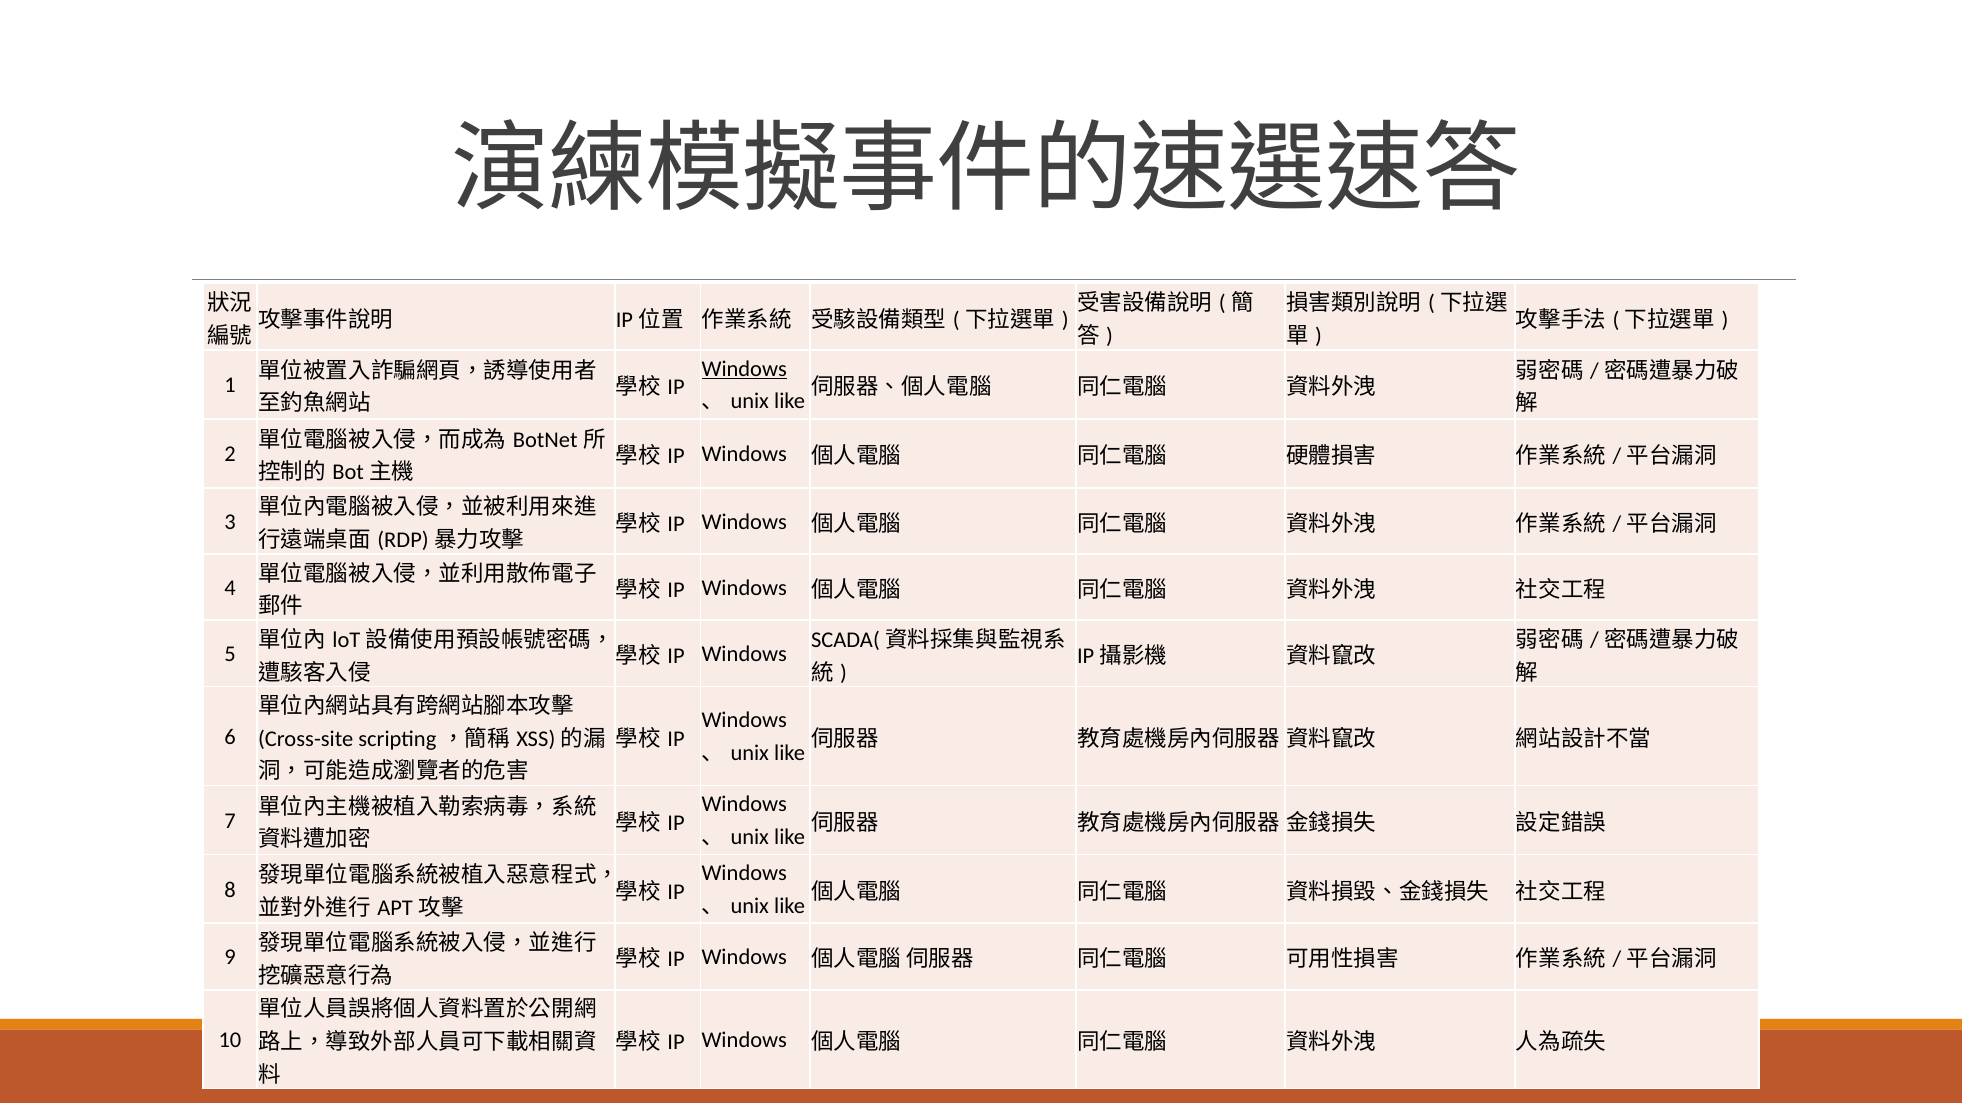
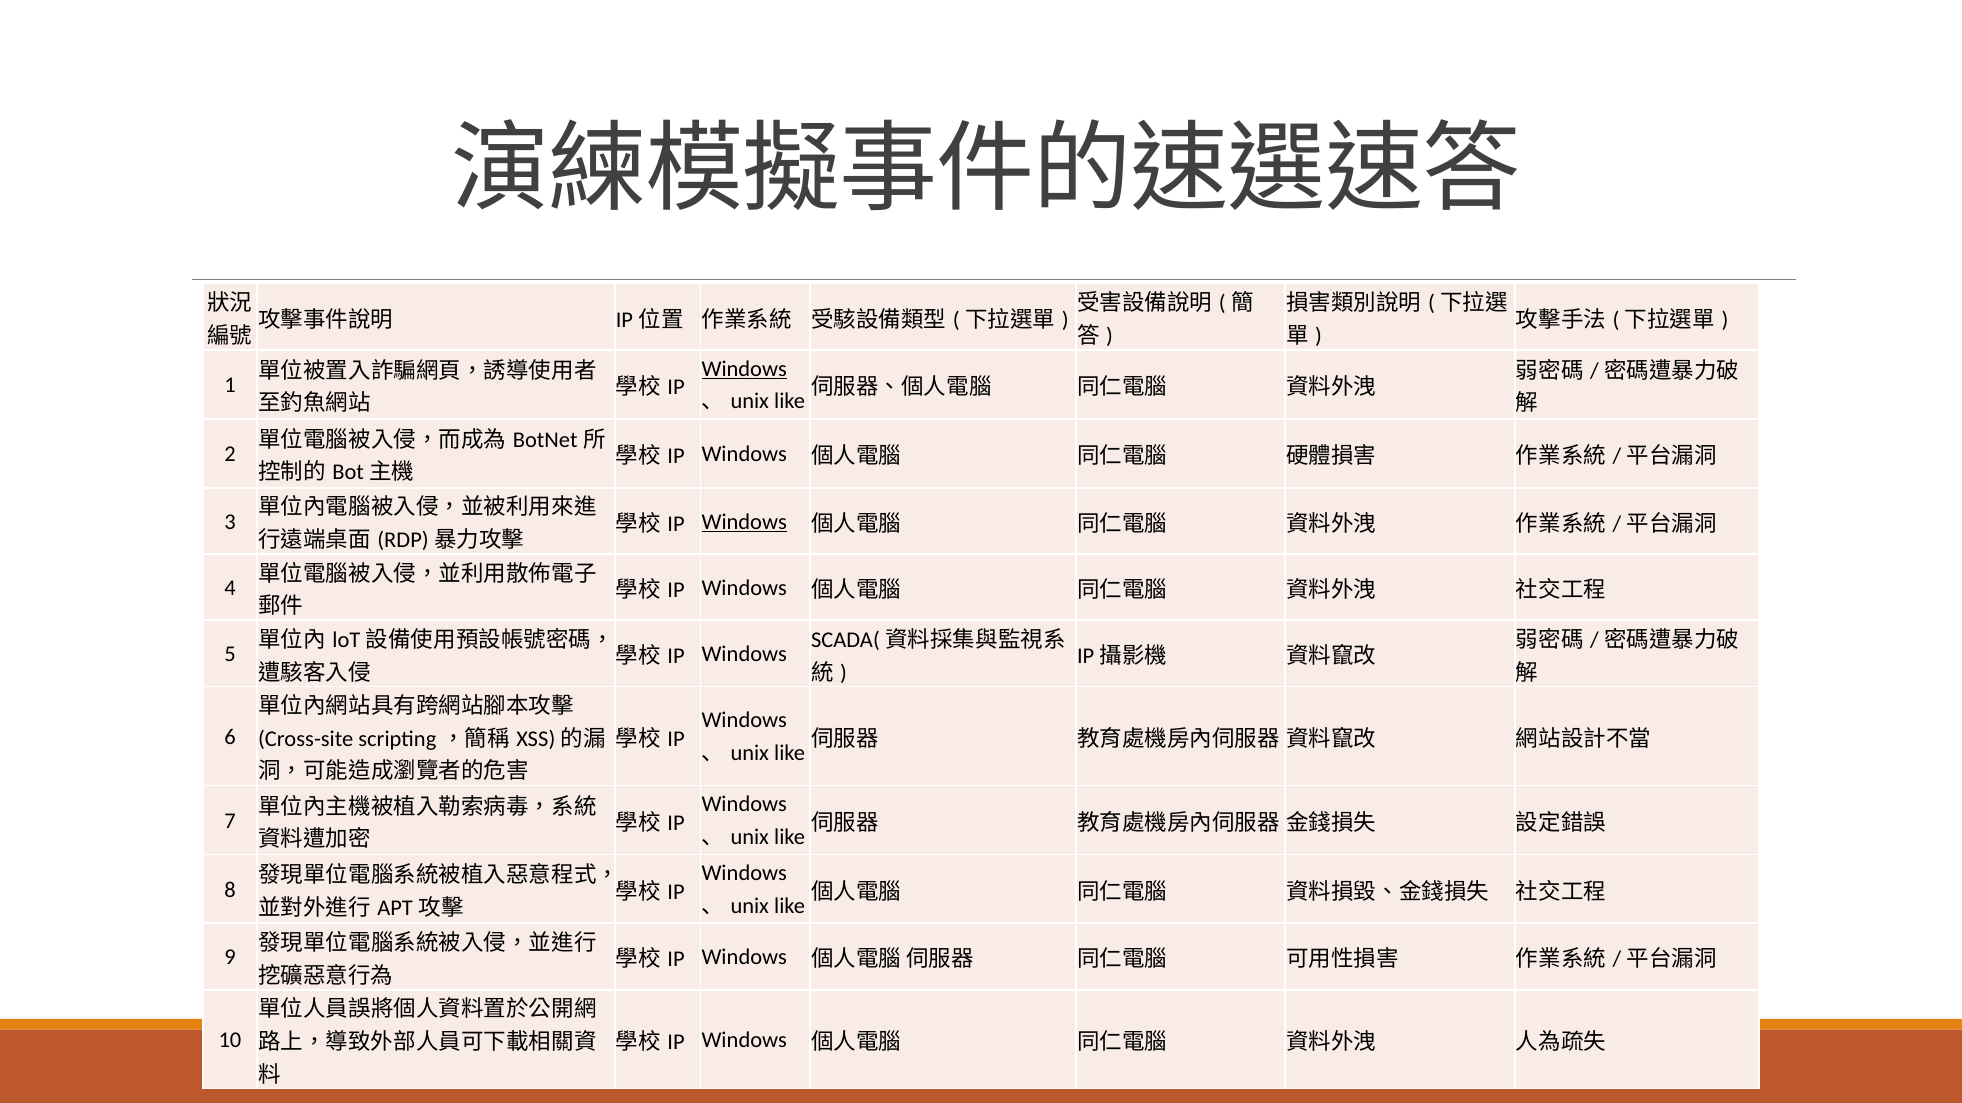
Windows at (744, 522) underline: none -> present
